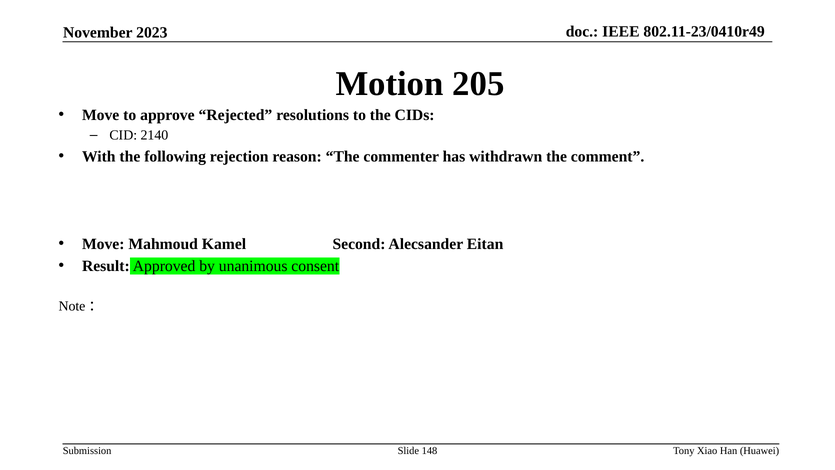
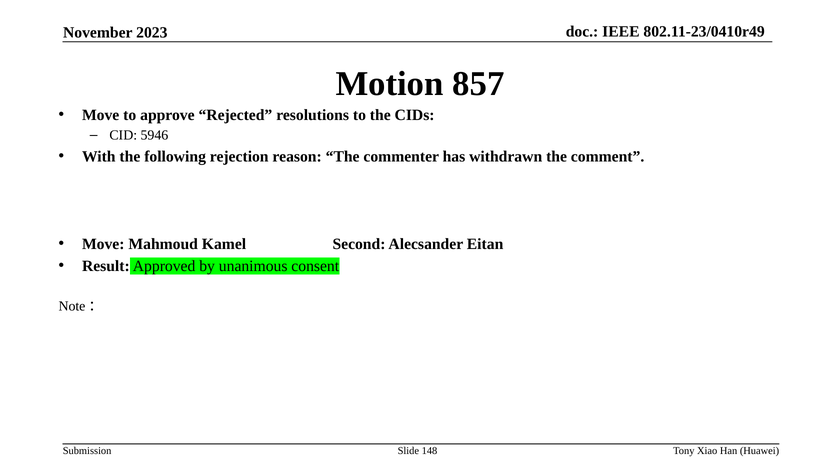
205: 205 -> 857
2140: 2140 -> 5946
